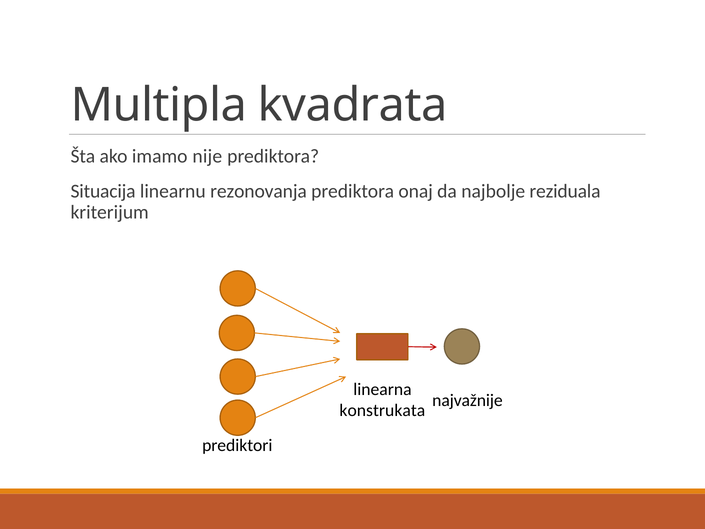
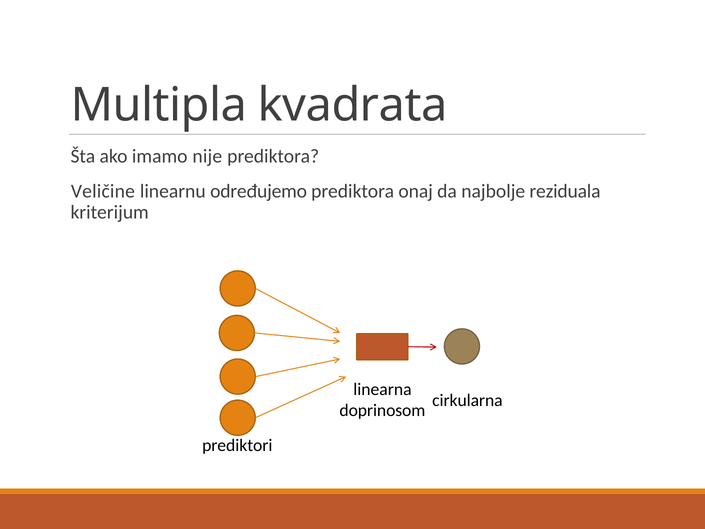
Situacija: Situacija -> Veličine
rezonovanja: rezonovanja -> određujemo
najvažnije: najvažnije -> cirkularna
konstrukata: konstrukata -> doprinosom
